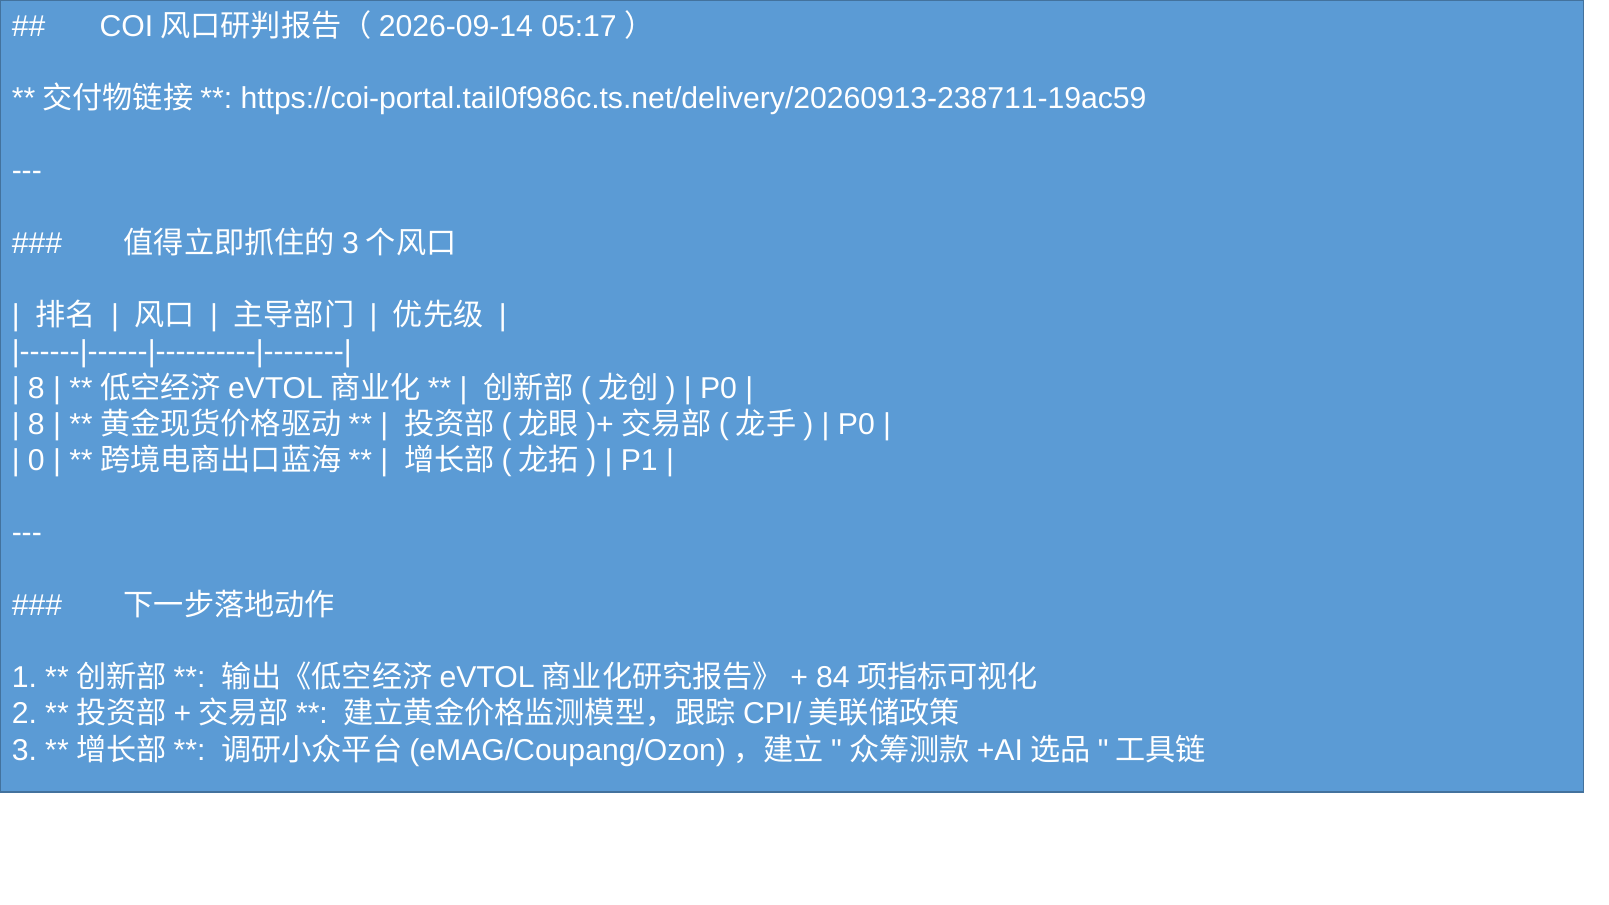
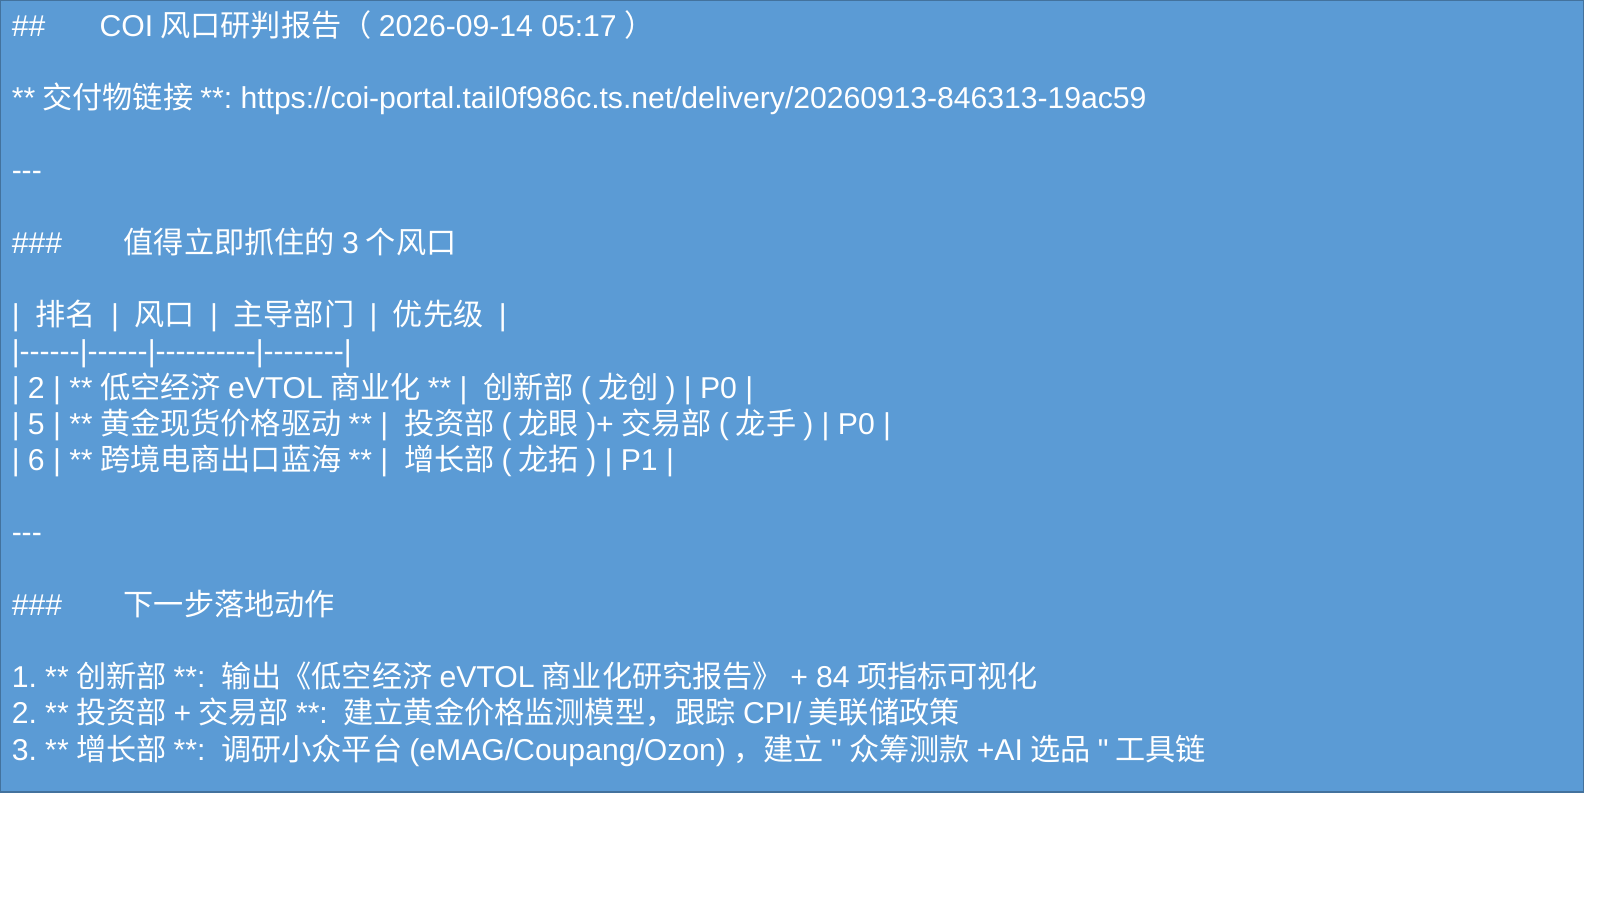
https://coi-portal.tail0f986c.ts.net/delivery/20260913-238711-19ac59: https://coi-portal.tail0f986c.ts.net/delivery/20260913-238711-19ac59 -> https://coi-portal.tail0f986c.ts.net/delivery/20260913-846313-19ac59
8 at (36, 388): 8 -> 2
8 at (36, 424): 8 -> 5
0: 0 -> 6
